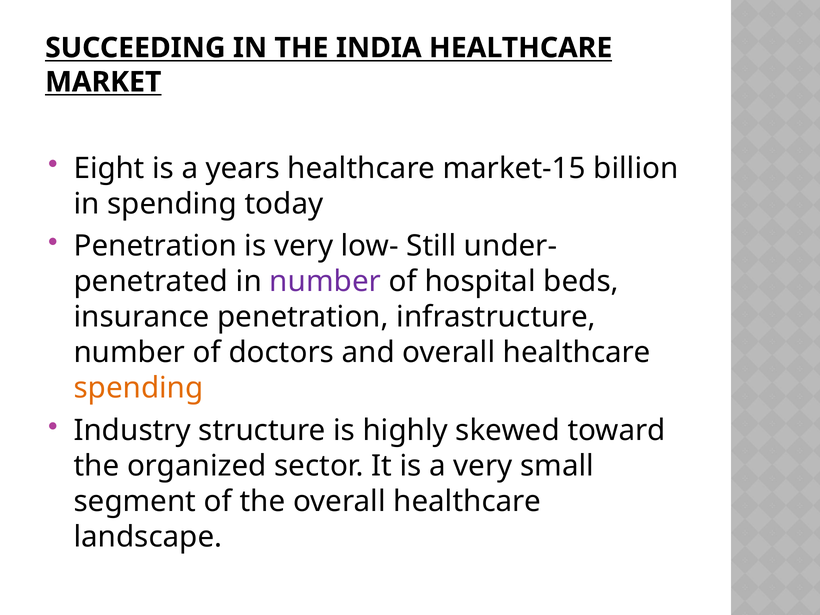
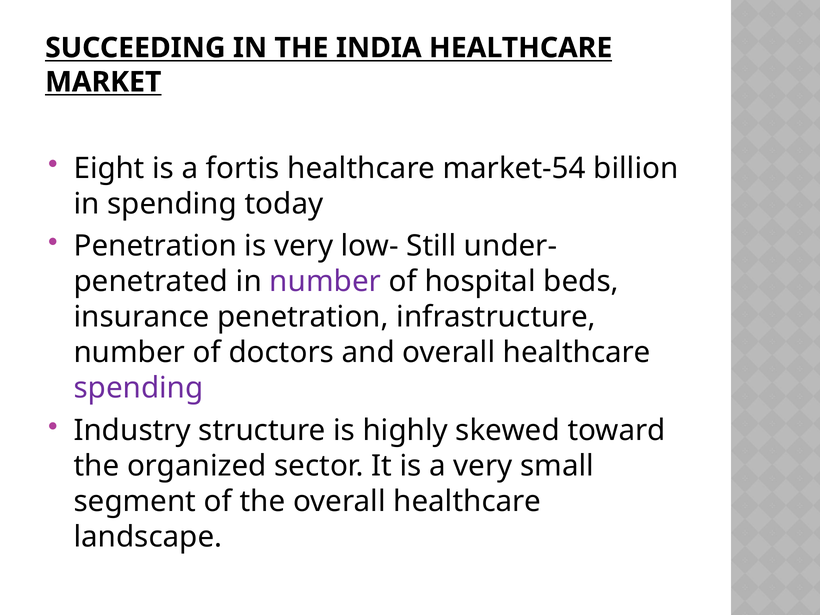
years: years -> fortis
market-15: market-15 -> market-54
spending at (139, 388) colour: orange -> purple
